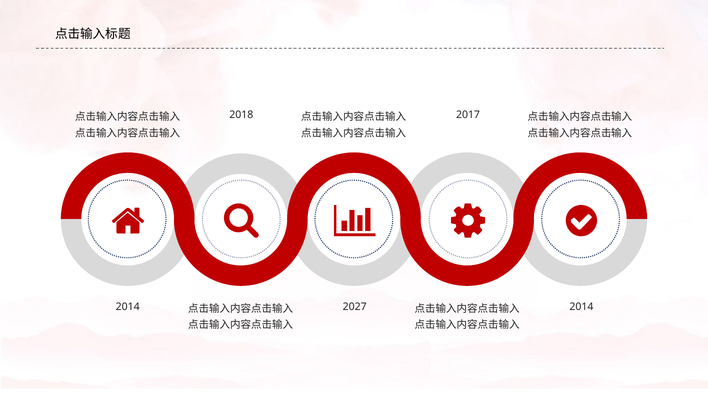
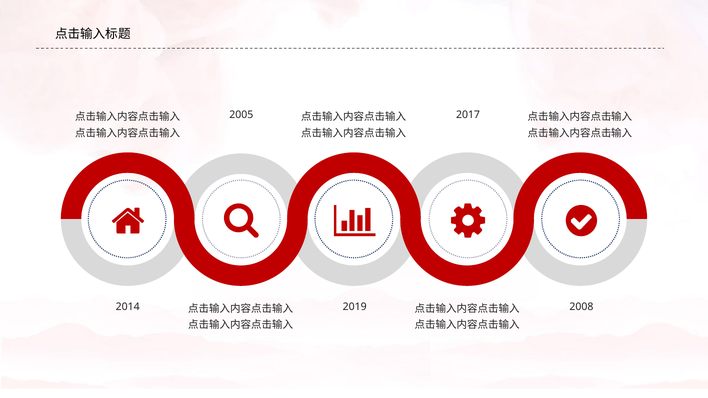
2018: 2018 -> 2005
2027: 2027 -> 2019
2014 at (581, 307): 2014 -> 2008
